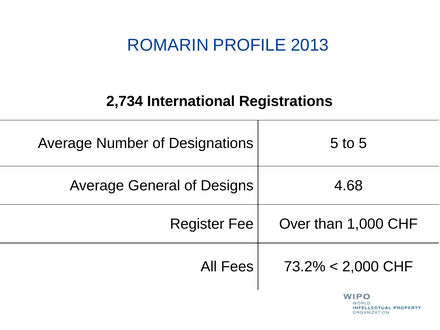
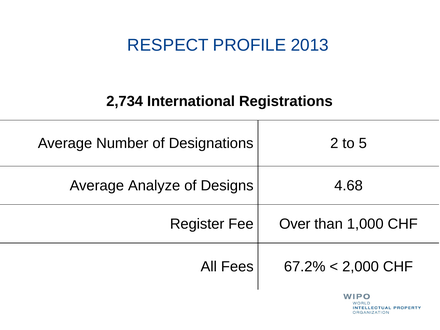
ROMARIN: ROMARIN -> RESPECT
Designations 5: 5 -> 2
General: General -> Analyze
73.2%: 73.2% -> 67.2%
